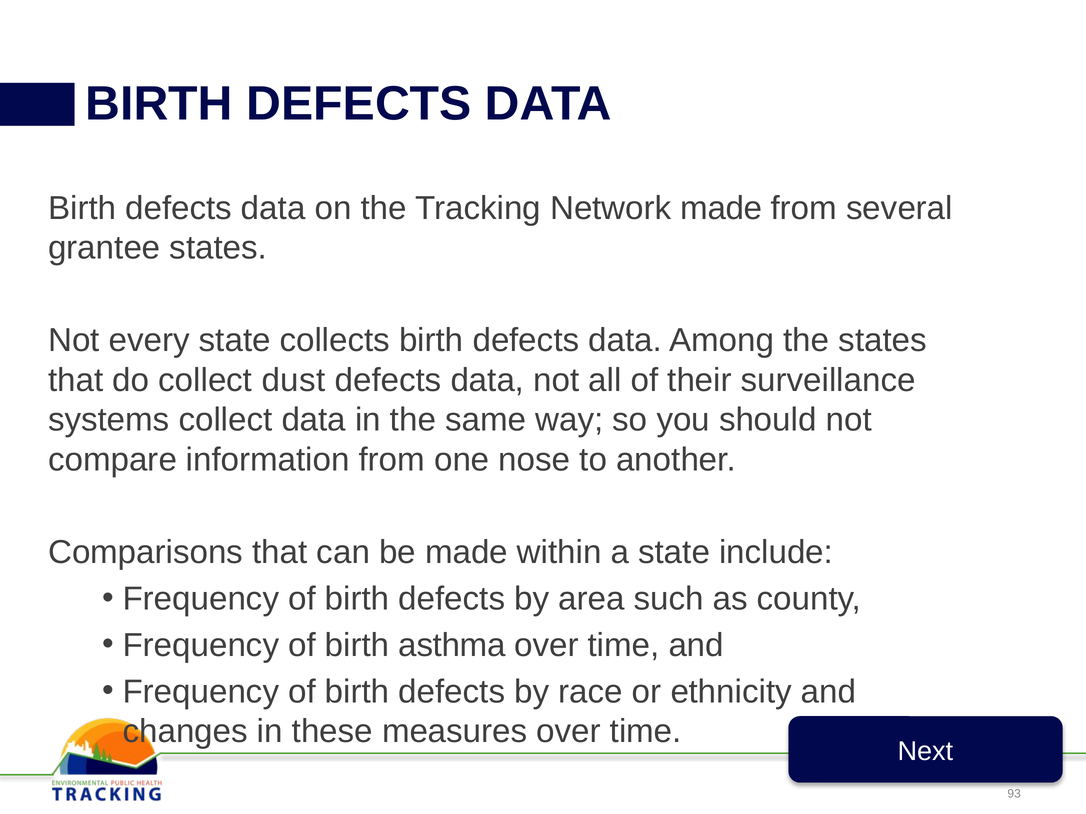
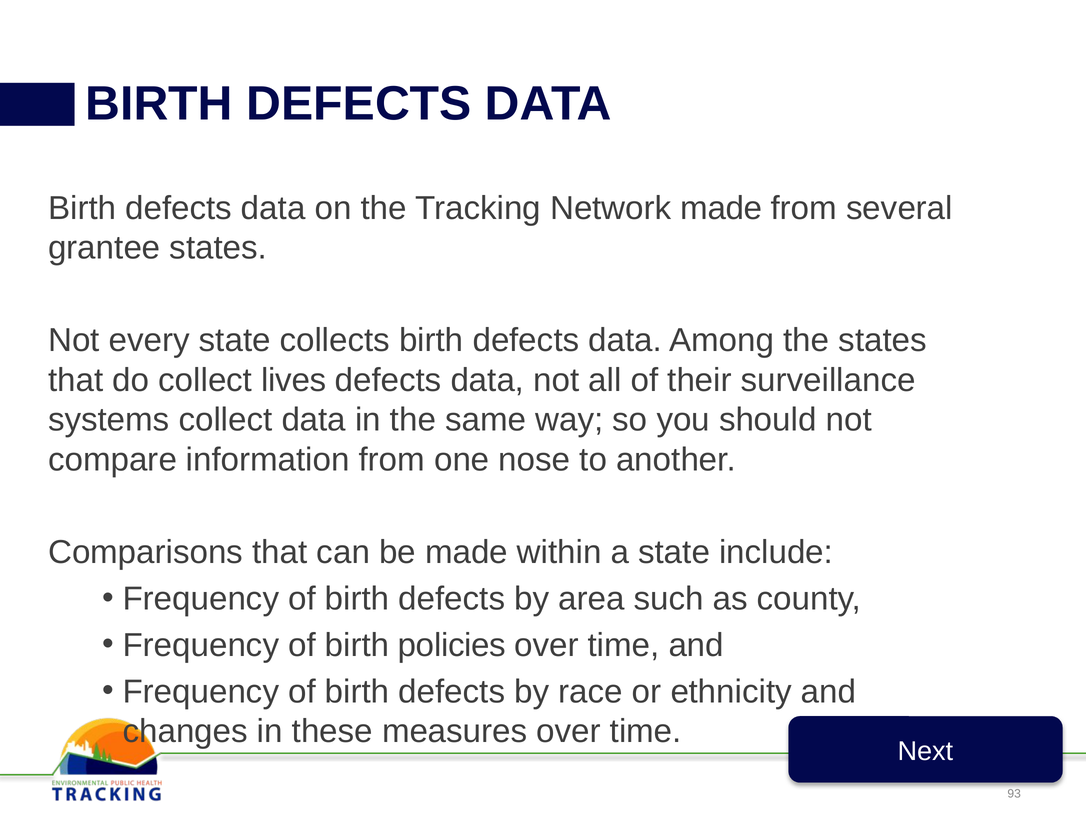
dust: dust -> lives
asthma: asthma -> policies
